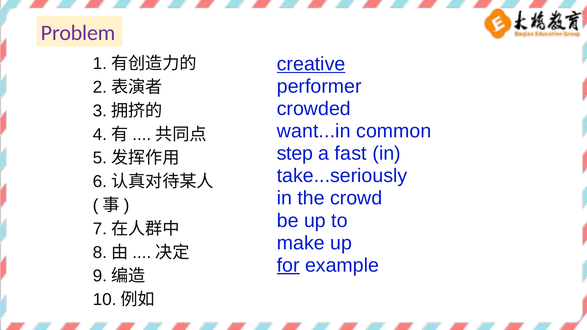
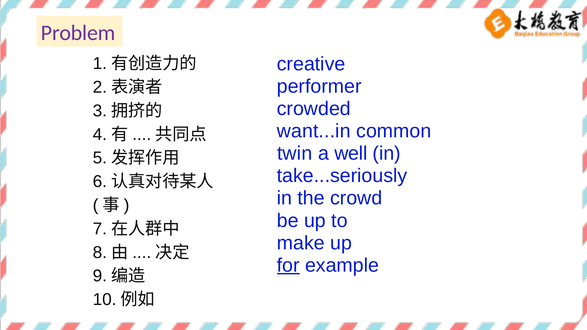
creative underline: present -> none
step: step -> twin
fast: fast -> well
